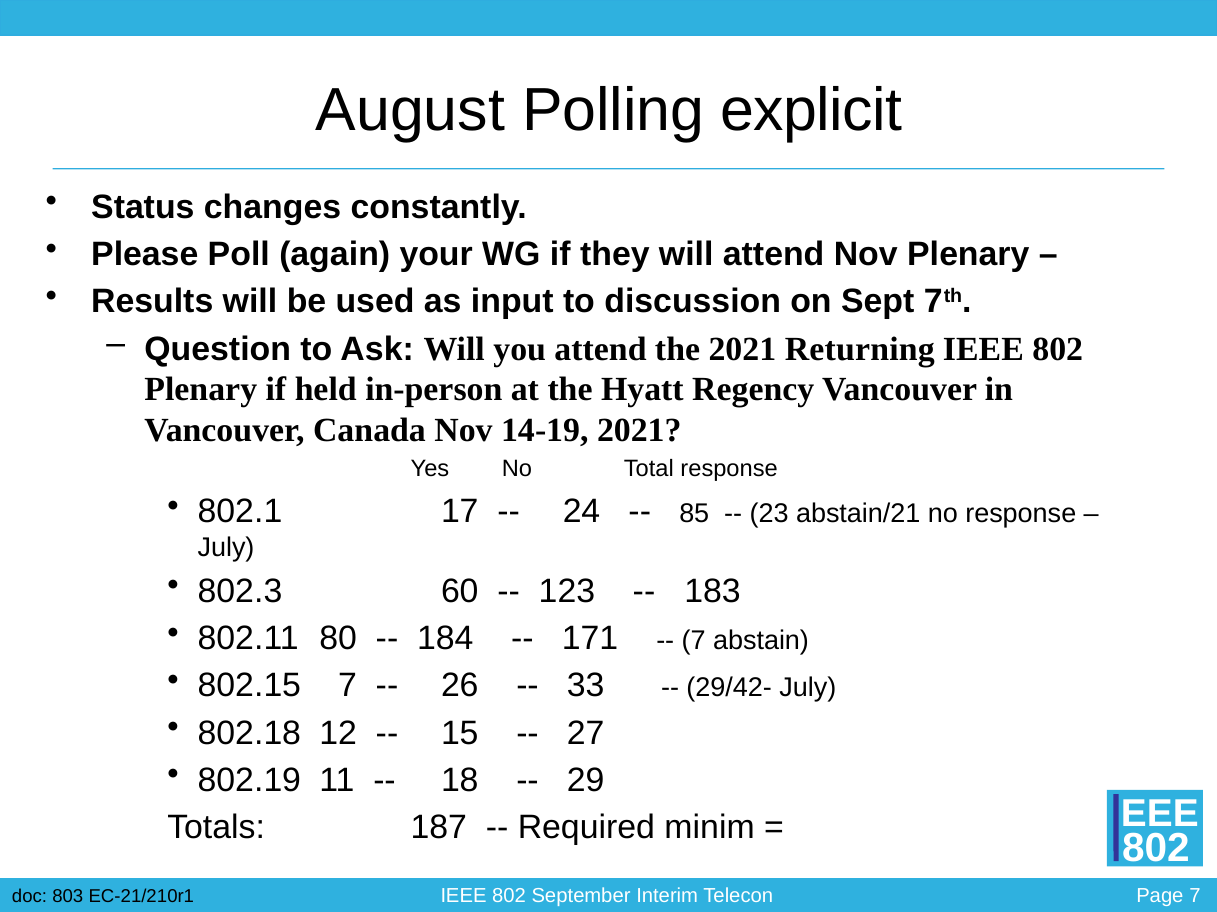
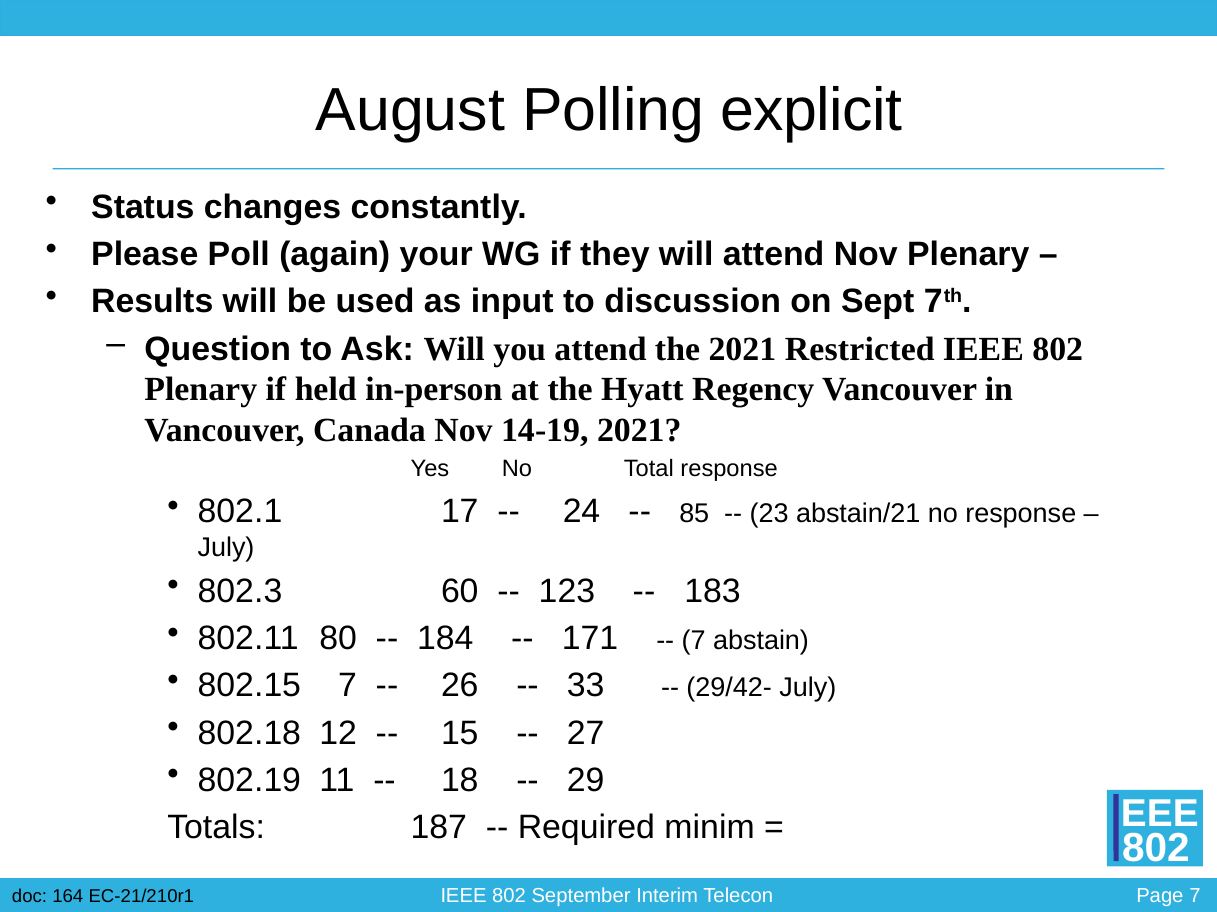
Returning: Returning -> Restricted
803: 803 -> 164
